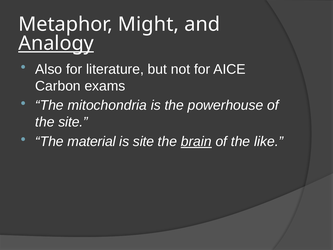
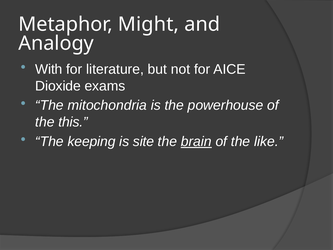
Analogy underline: present -> none
Also: Also -> With
Carbon: Carbon -> Dioxide
the site: site -> this
material: material -> keeping
